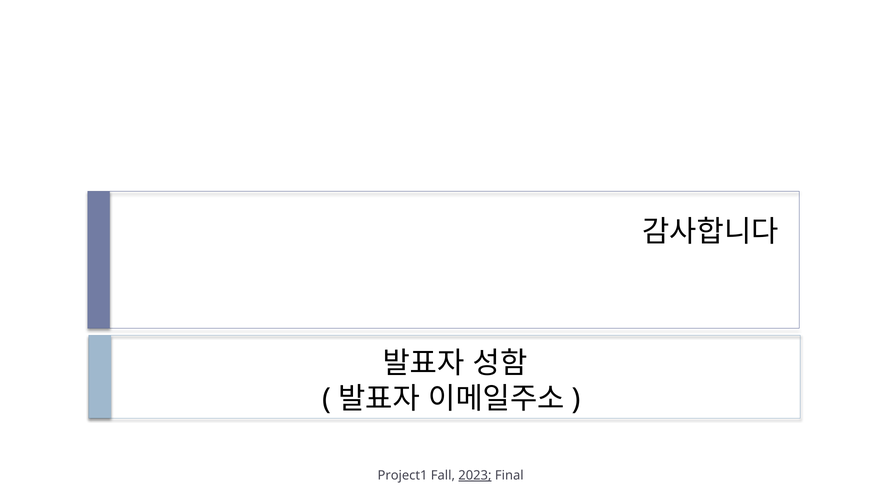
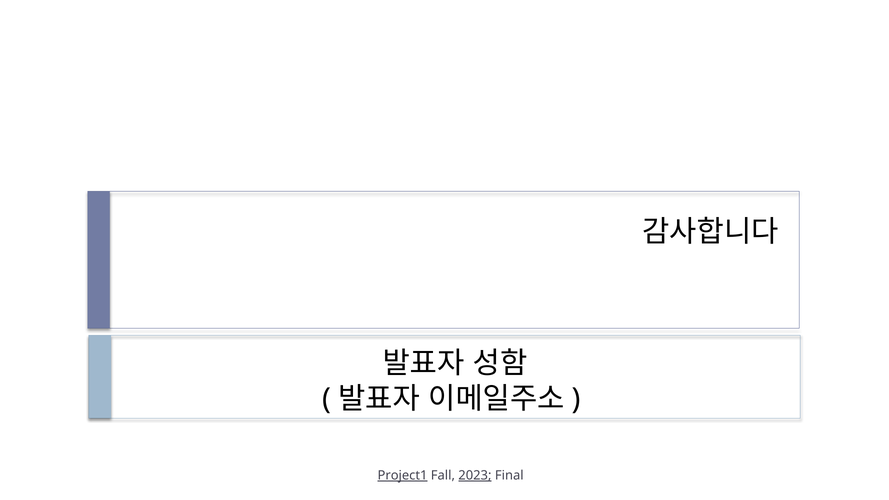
Project1 underline: none -> present
